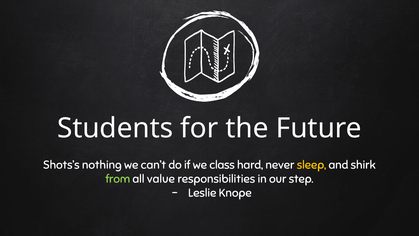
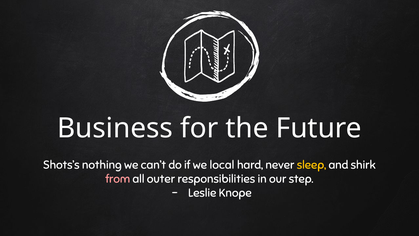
Students: Students -> Business
class: class -> local
from colour: light green -> pink
value: value -> outer
